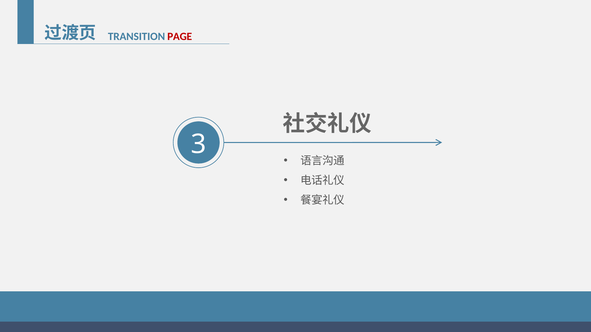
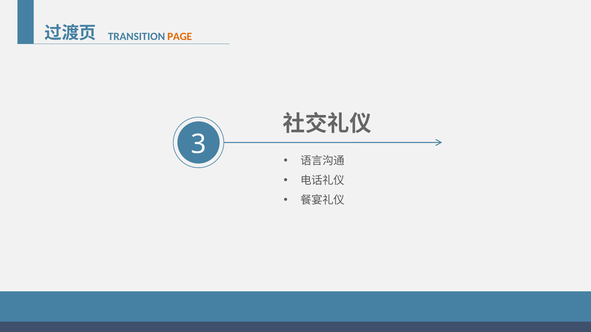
PAGE colour: red -> orange
